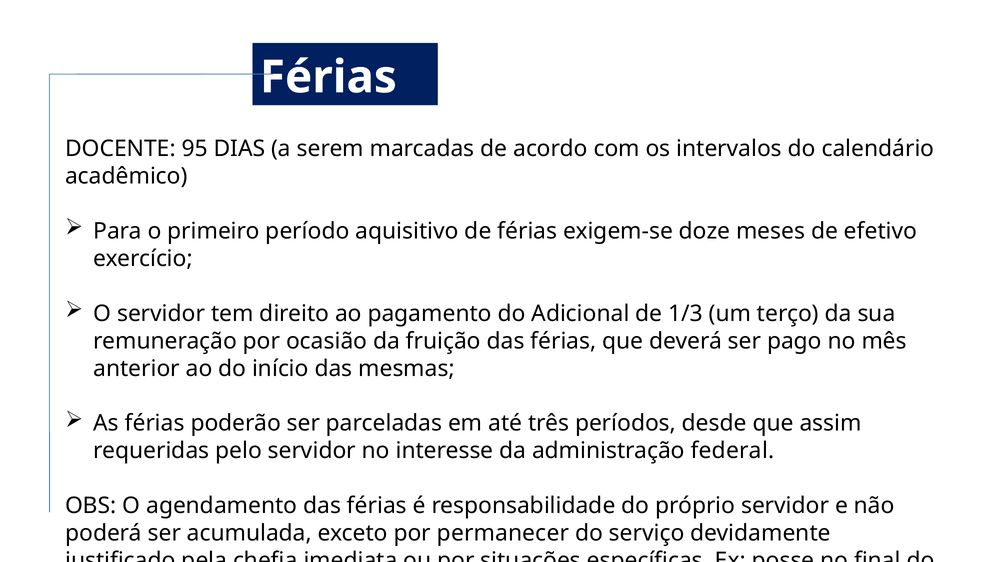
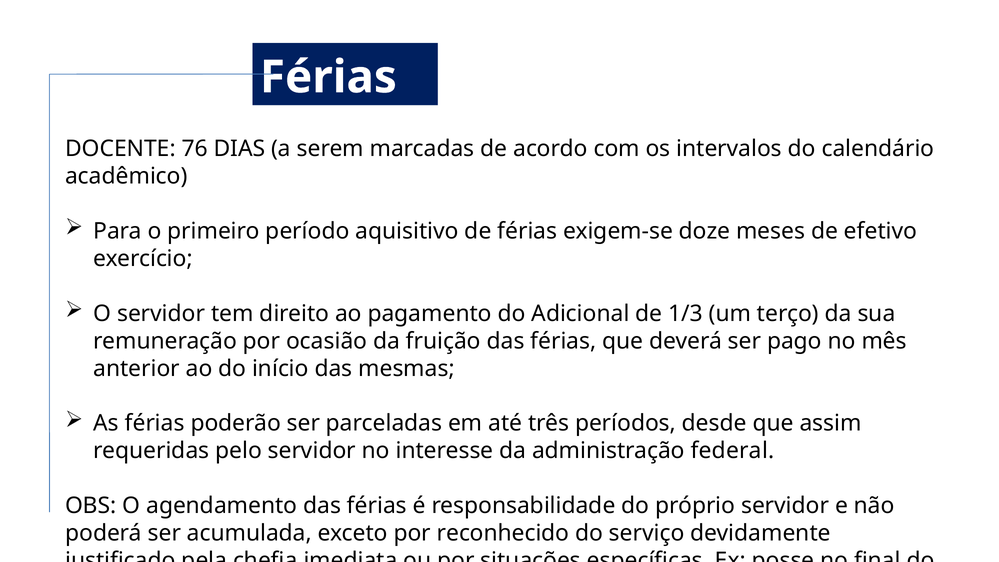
95: 95 -> 76
permanecer: permanecer -> reconhecido
